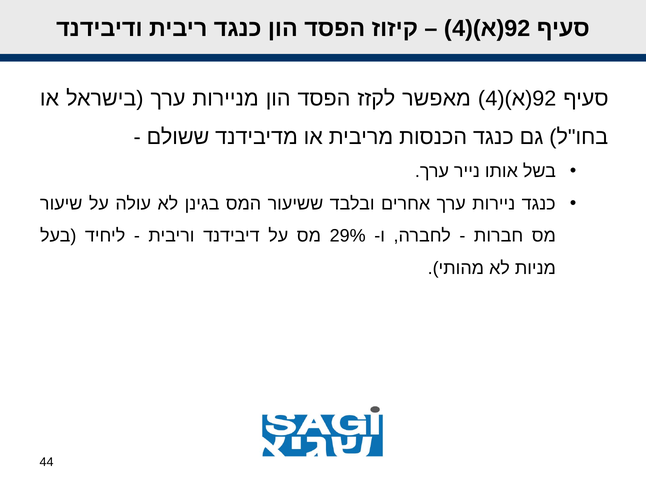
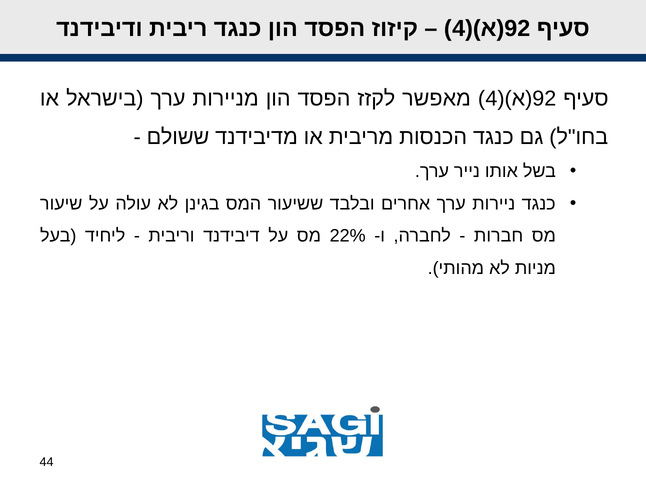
29%: 29% -> 22%
